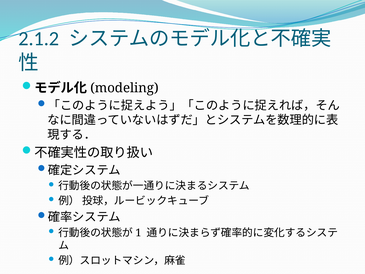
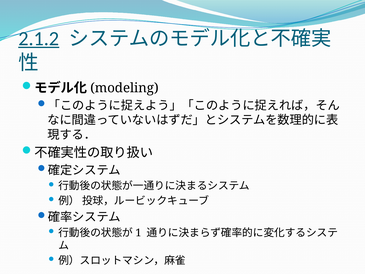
2.1.2 underline: none -> present
